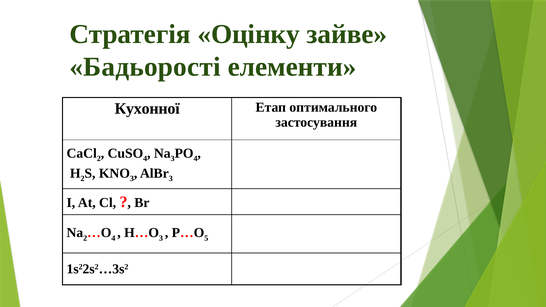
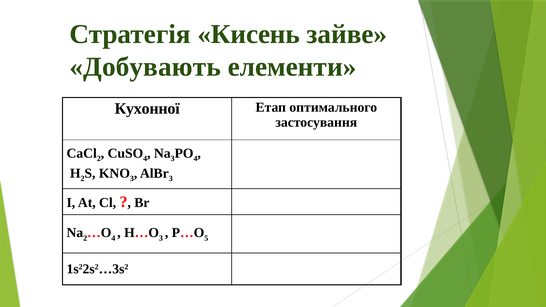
Оцінку: Оцінку -> Кисень
Бадьорості: Бадьорості -> Добувають
